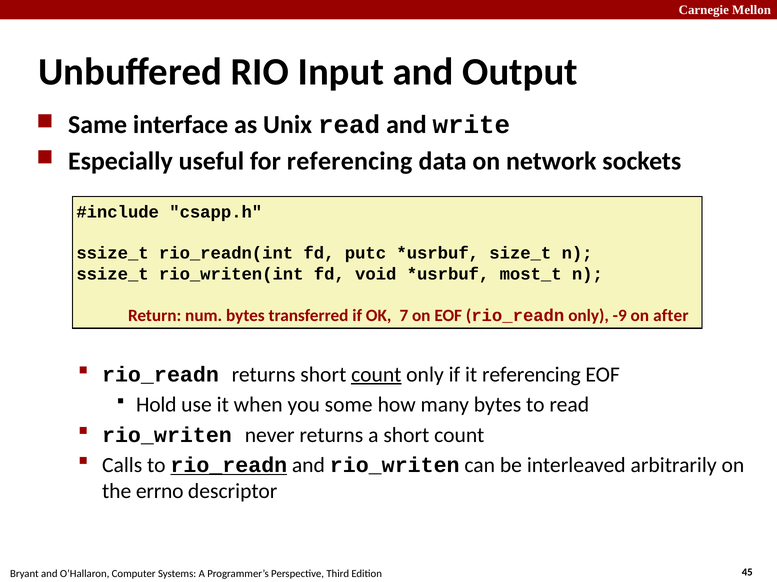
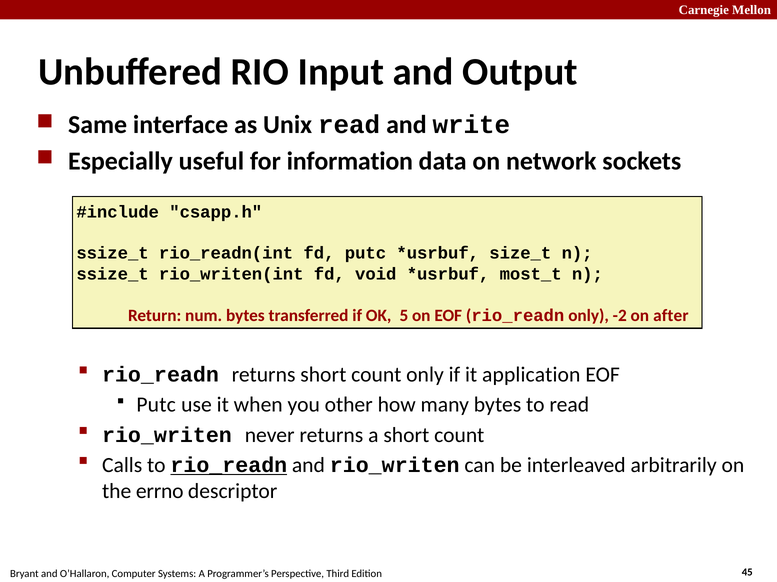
for referencing: referencing -> information
7: 7 -> 5
-9: -9 -> -2
count at (376, 375) underline: present -> none
it referencing: referencing -> application
Hold at (156, 405): Hold -> Putc
some: some -> other
